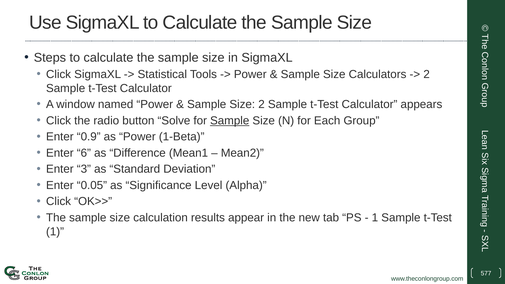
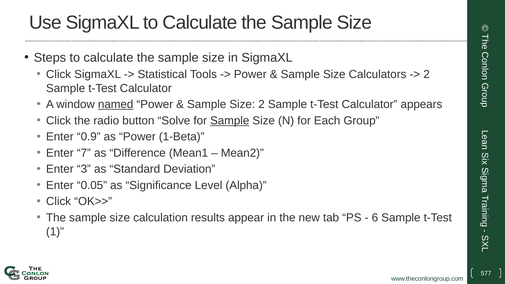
named underline: none -> present
6: 6 -> 7
1 at (375, 218): 1 -> 6
